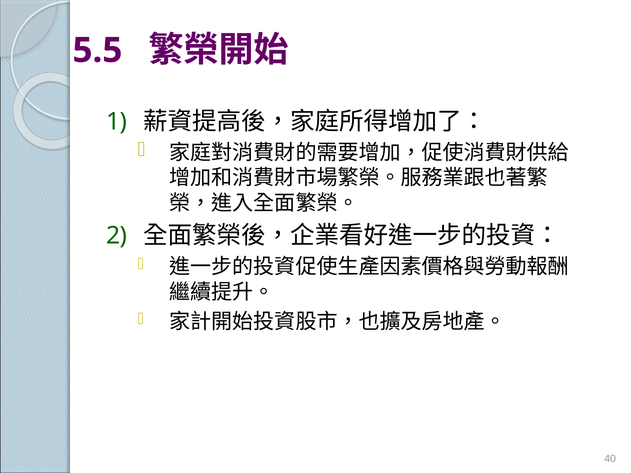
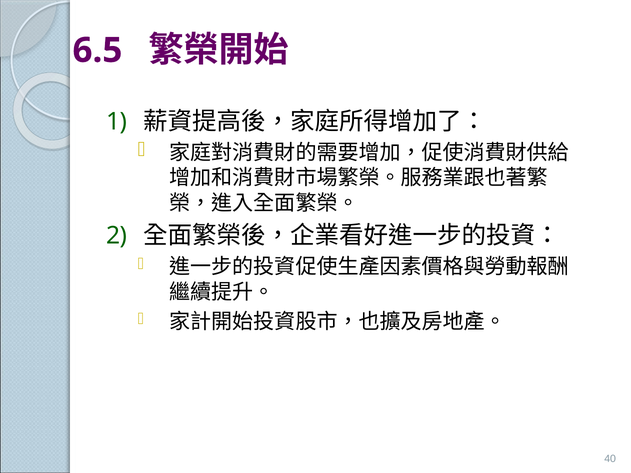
5.5: 5.5 -> 6.5
